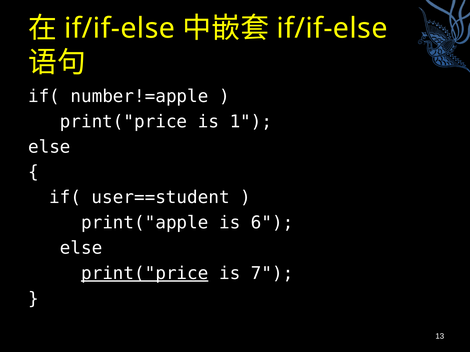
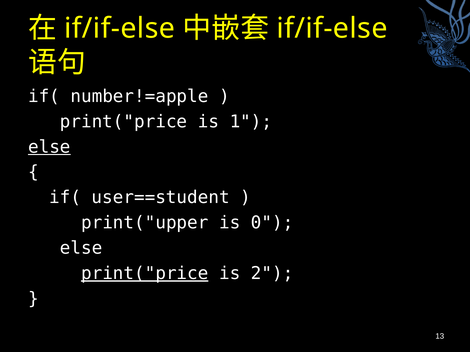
else at (49, 147) underline: none -> present
print("apple: print("apple -> print("upper
6: 6 -> 0
7: 7 -> 2
